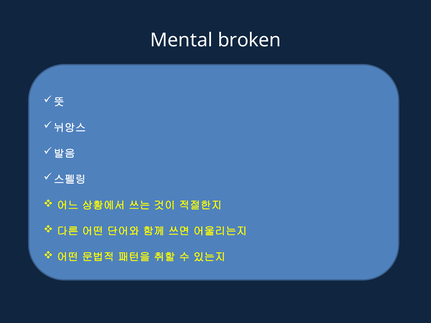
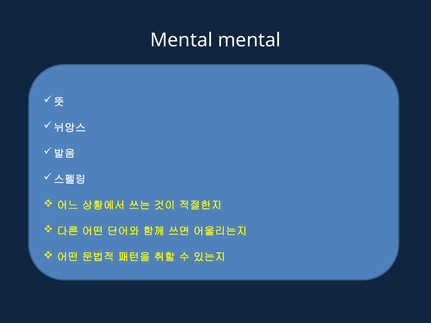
Mental broken: broken -> mental
